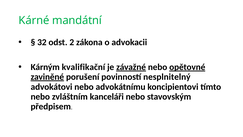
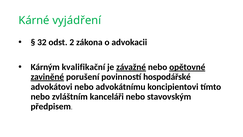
mandátní: mandátní -> vyjádření
nesplnitelný: nesplnitelný -> hospodářské
